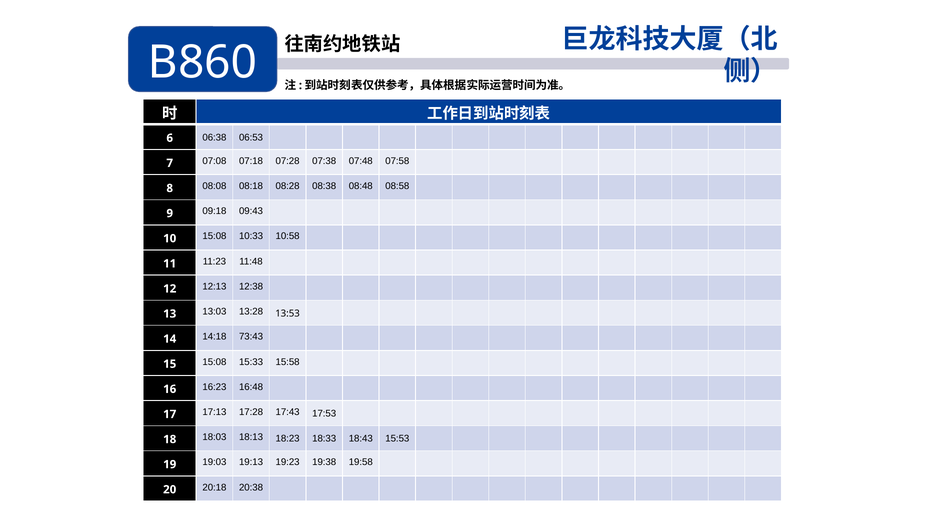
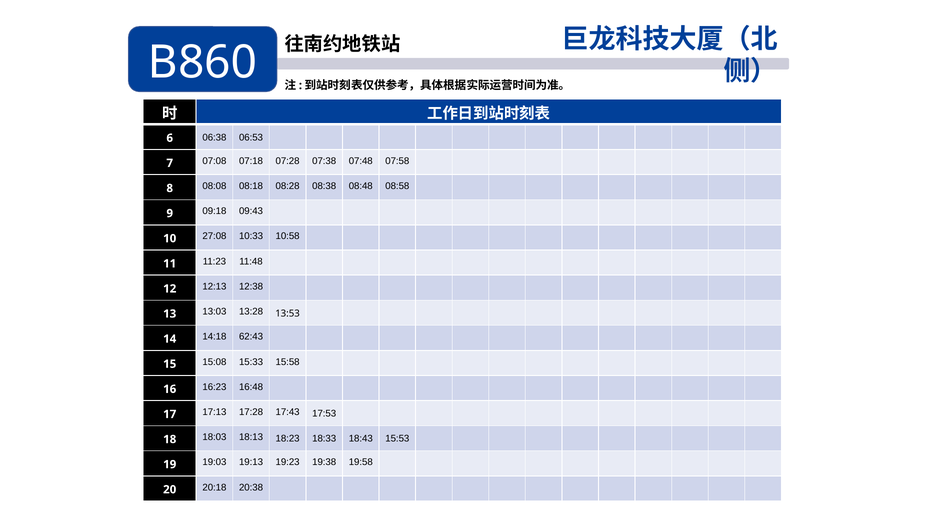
10 15:08: 15:08 -> 27:08
73:43: 73:43 -> 62:43
